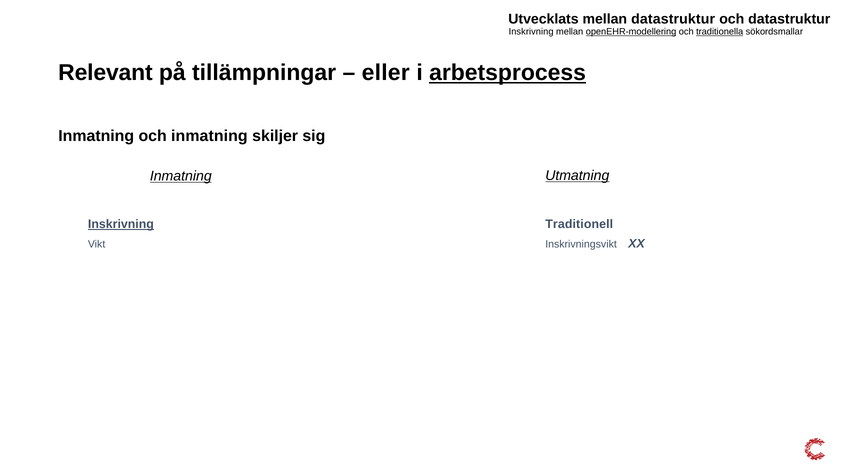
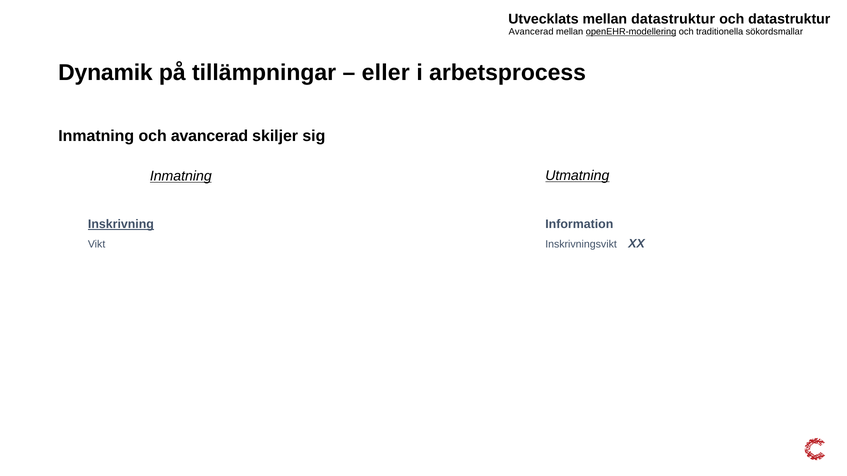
Inskrivning at (531, 32): Inskrivning -> Avancerad
traditionella underline: present -> none
Relevant: Relevant -> Dynamik
arbetsprocess underline: present -> none
och inmatning: inmatning -> avancerad
Traditionell: Traditionell -> Information
